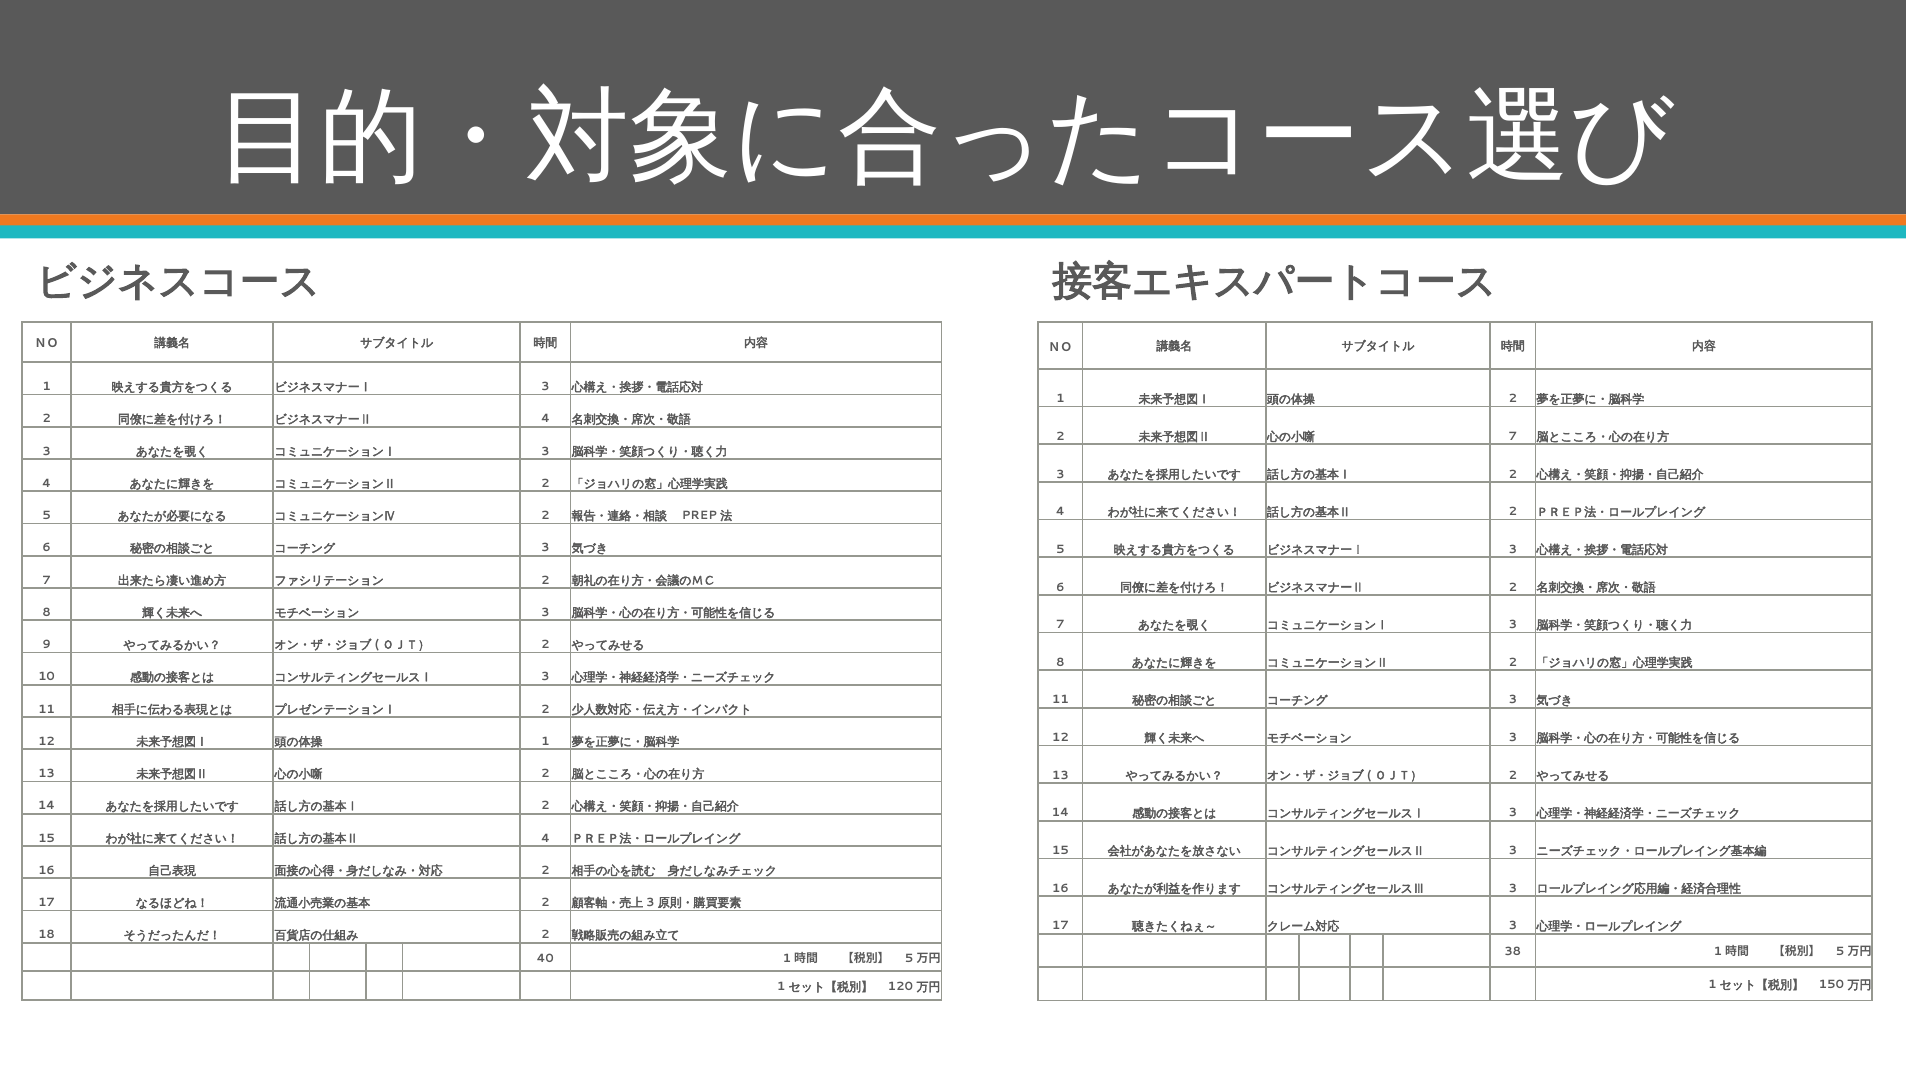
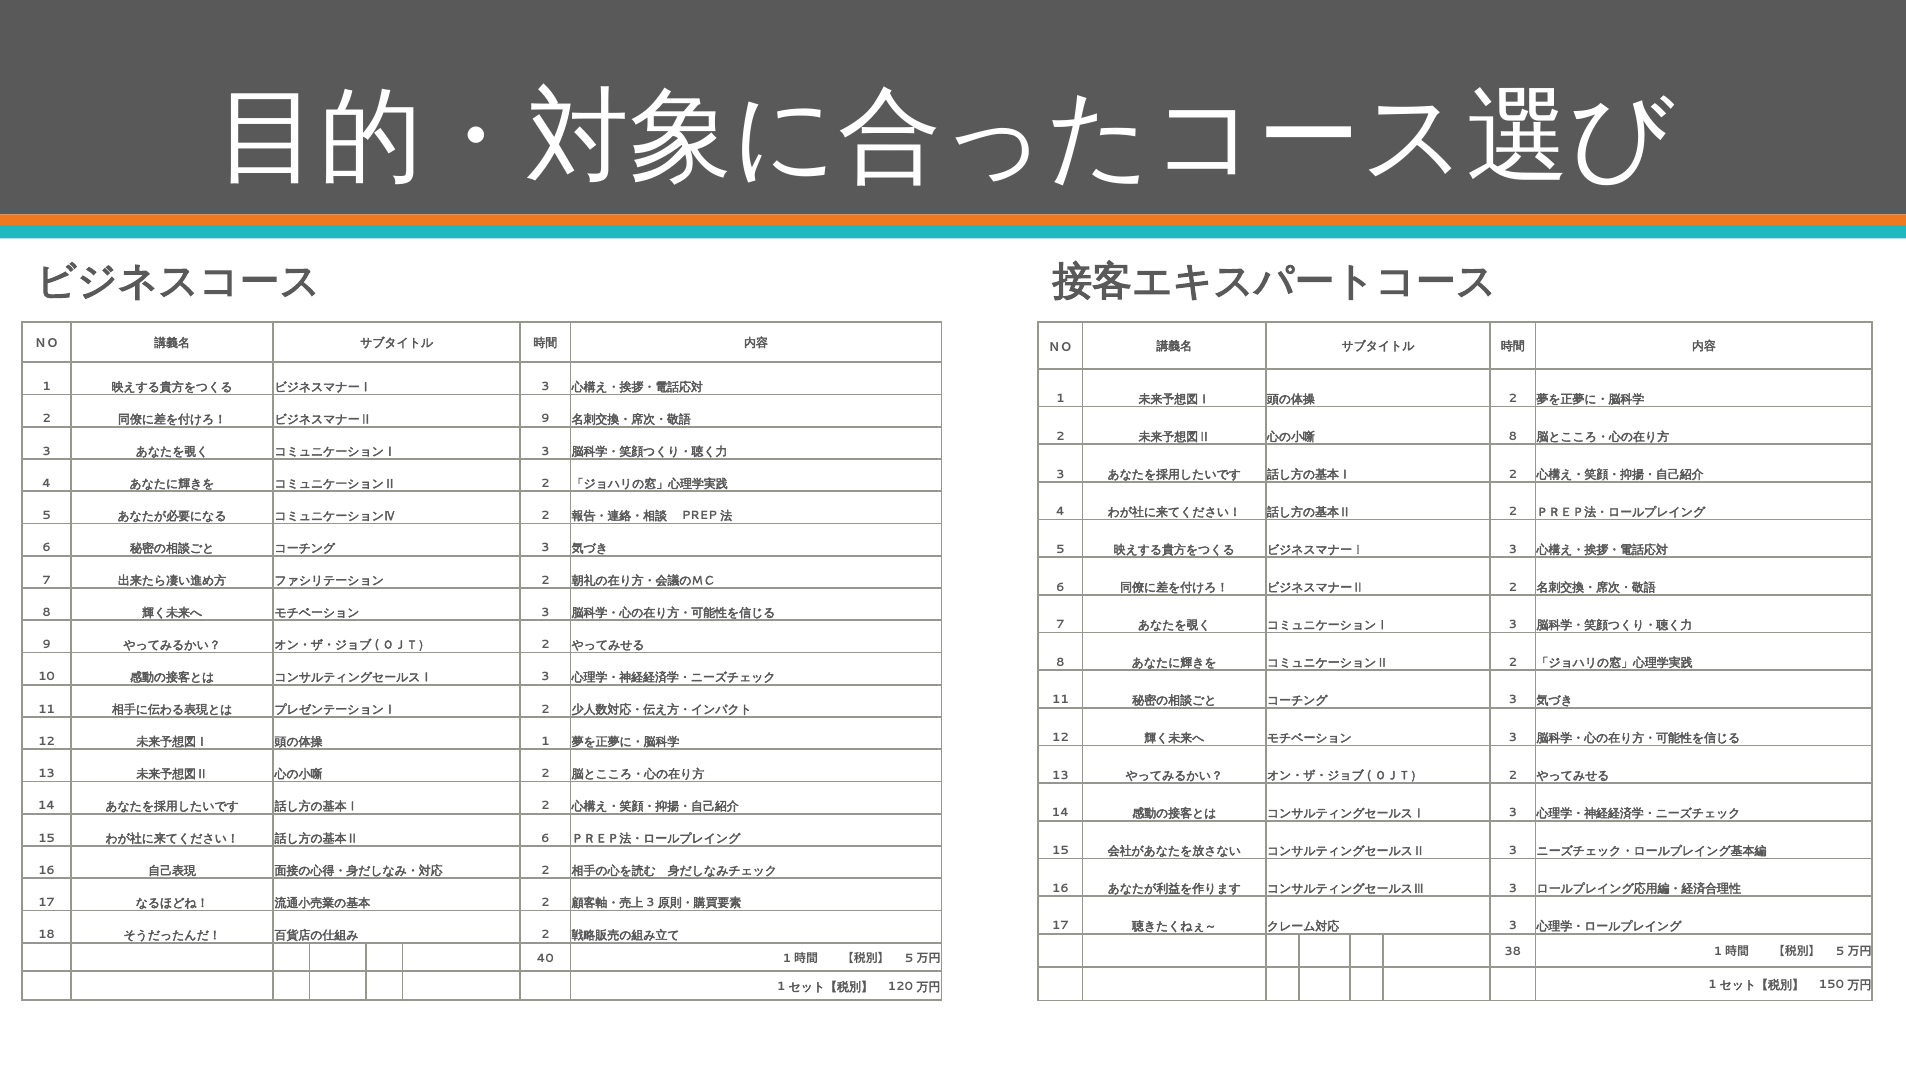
4 at (545, 419): 4 -> 9
7 at (1513, 437): 7 -> 8
4 at (545, 838): 4 -> 6
